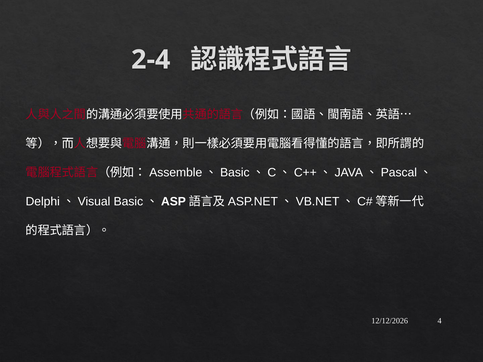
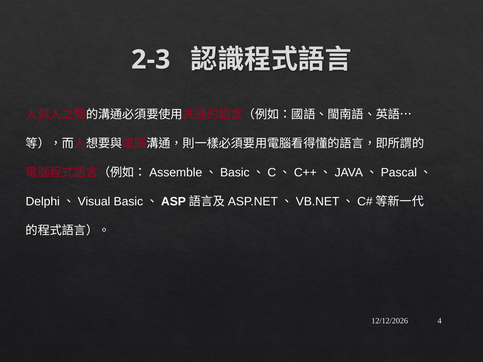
2-4: 2-4 -> 2-3
